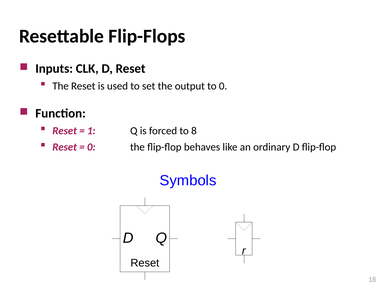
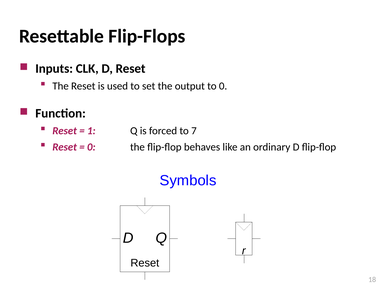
8: 8 -> 7
